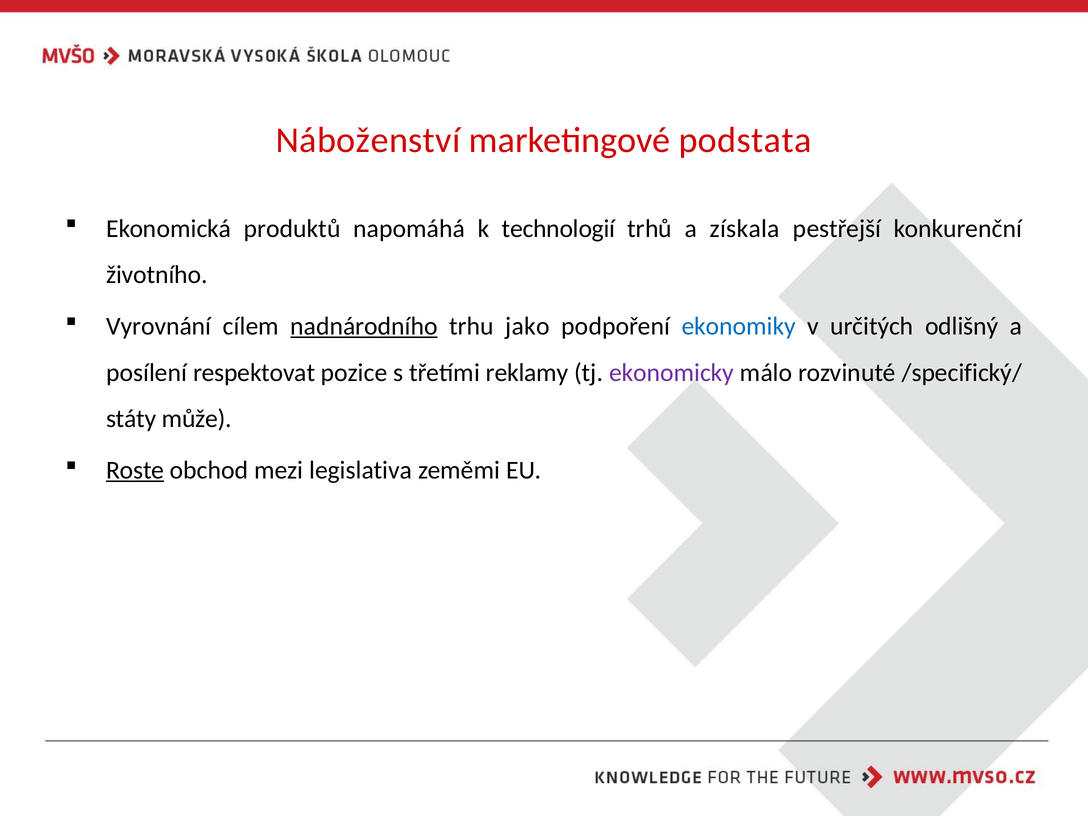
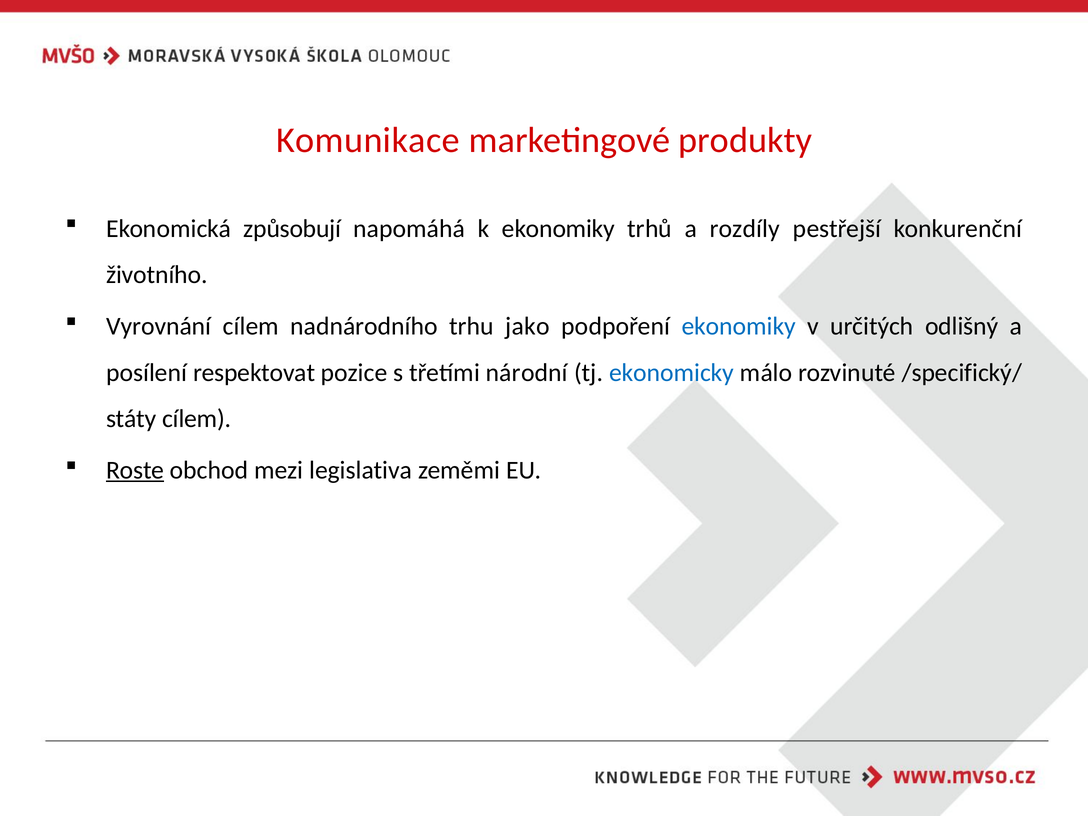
Náboženství: Náboženství -> Komunikace
podstata: podstata -> produkty
produktů: produktů -> způsobují
k technologií: technologií -> ekonomiky
získala: získala -> rozdíly
nadnárodního underline: present -> none
reklamy: reklamy -> národní
ekonomicky colour: purple -> blue
státy může: může -> cílem
